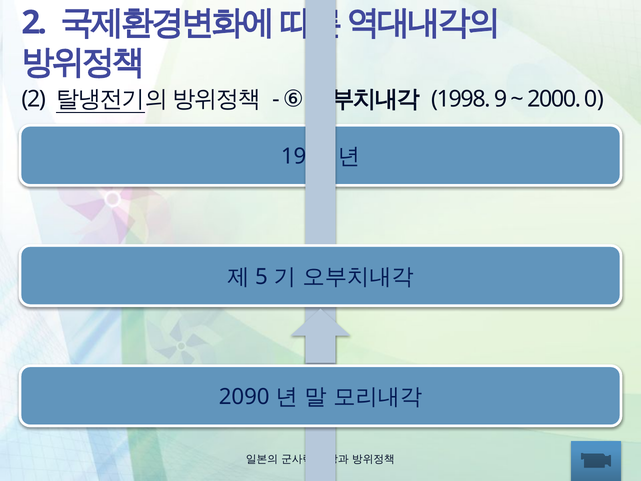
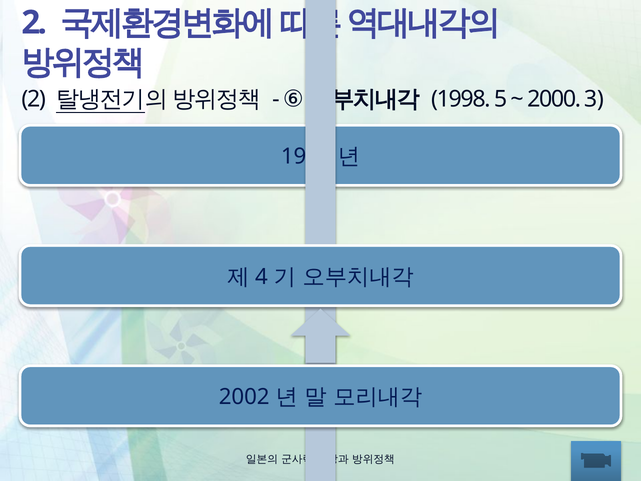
9: 9 -> 5
0: 0 -> 3
5: 5 -> 4
2090: 2090 -> 2002
